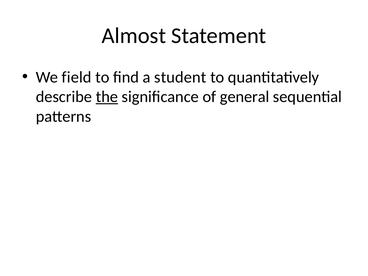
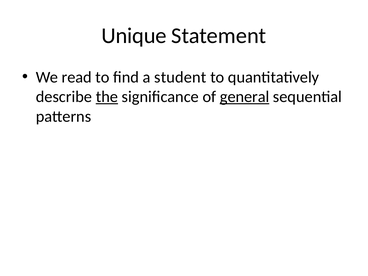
Almost: Almost -> Unique
field: field -> read
general underline: none -> present
